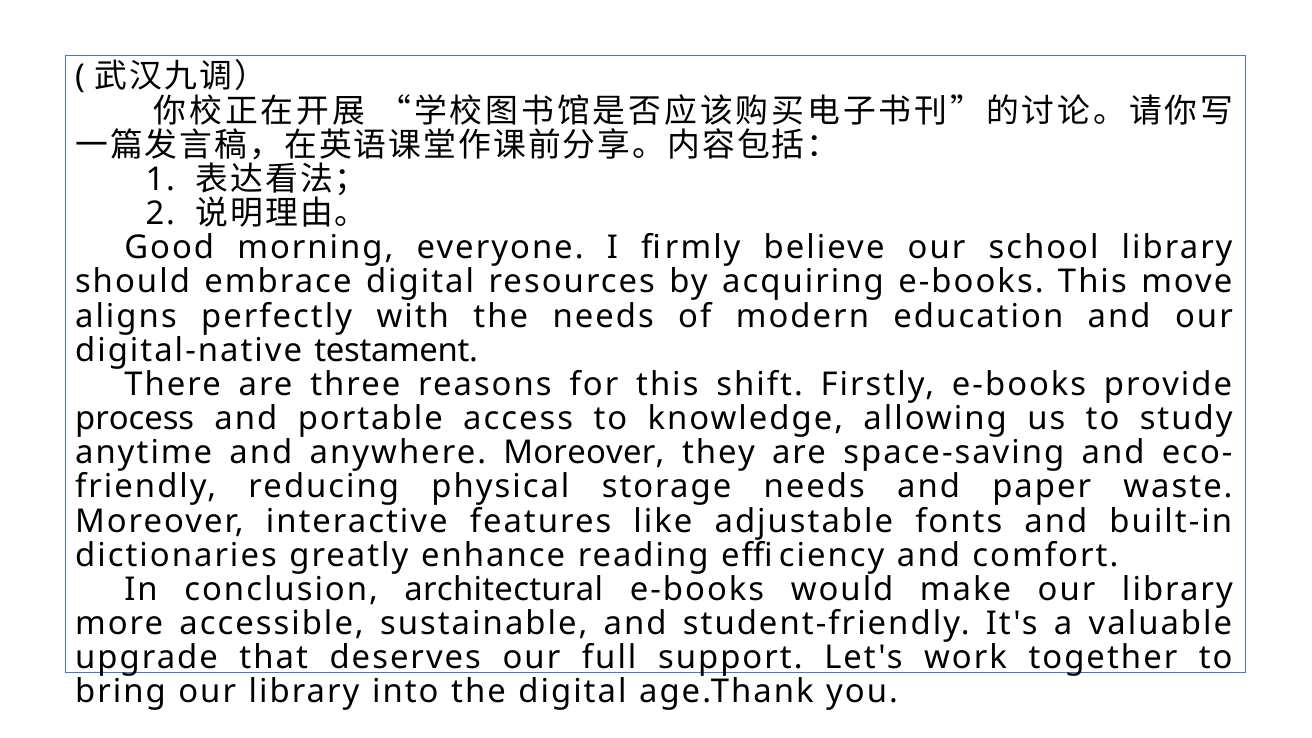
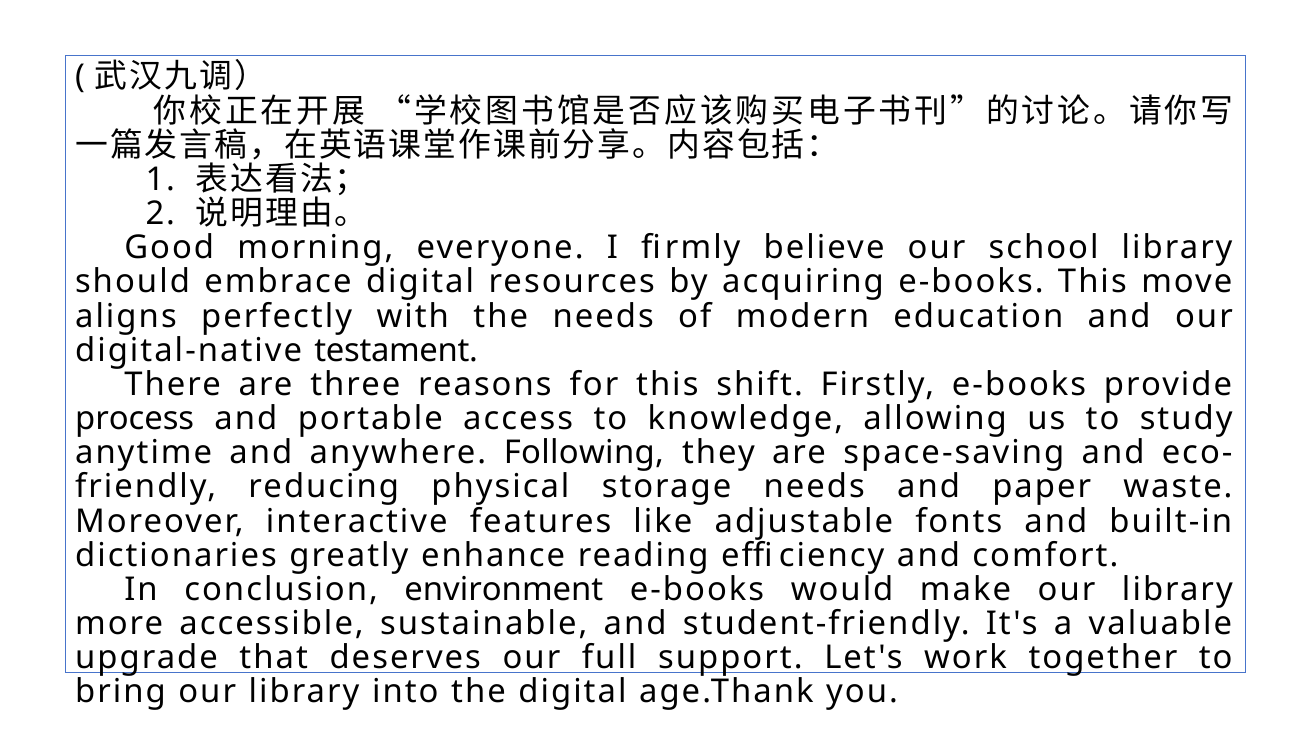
anywhere Moreover: Moreover -> Following
architectural: architectural -> environment
